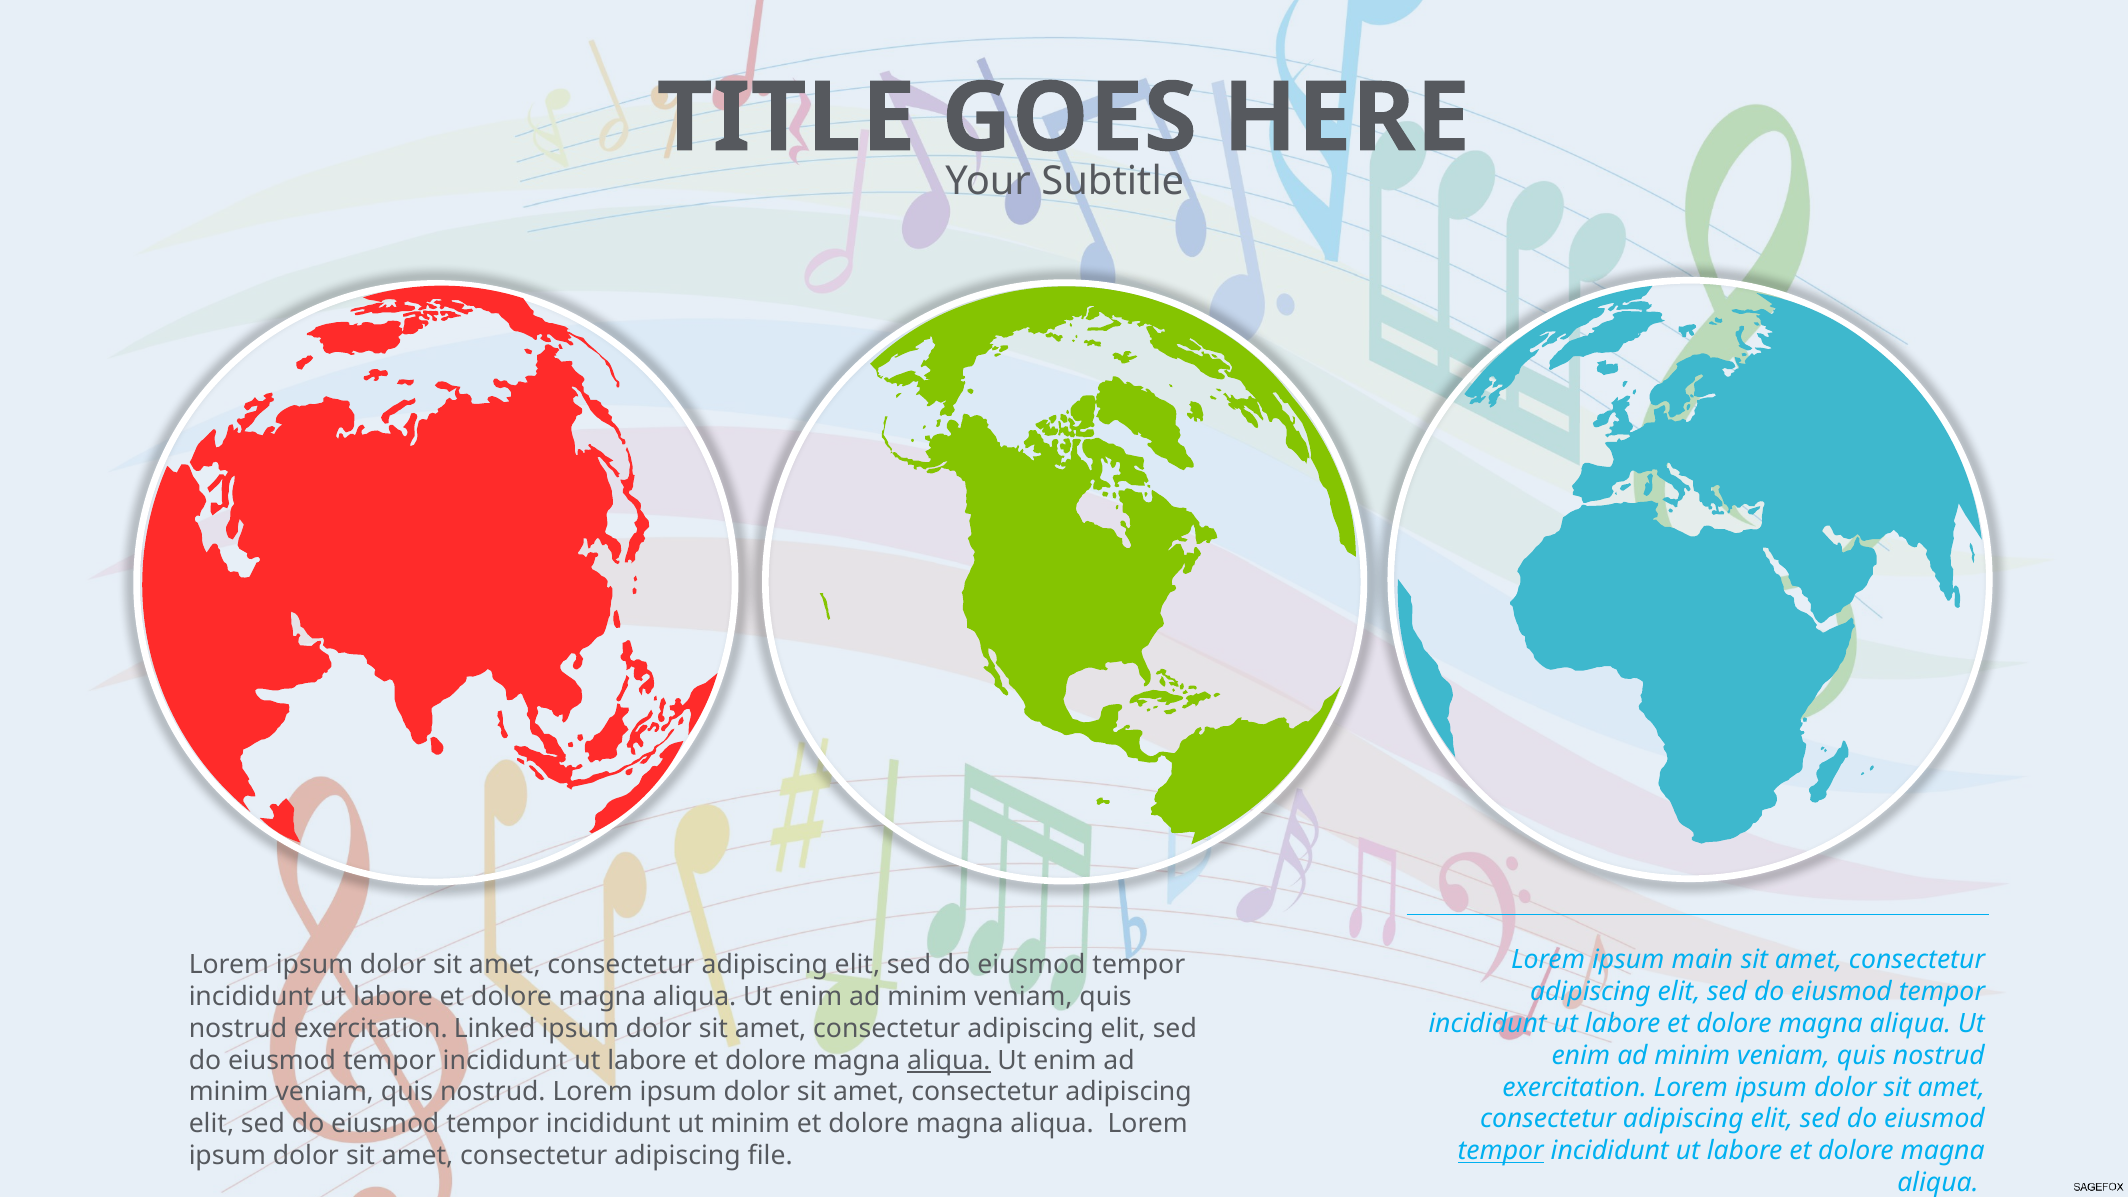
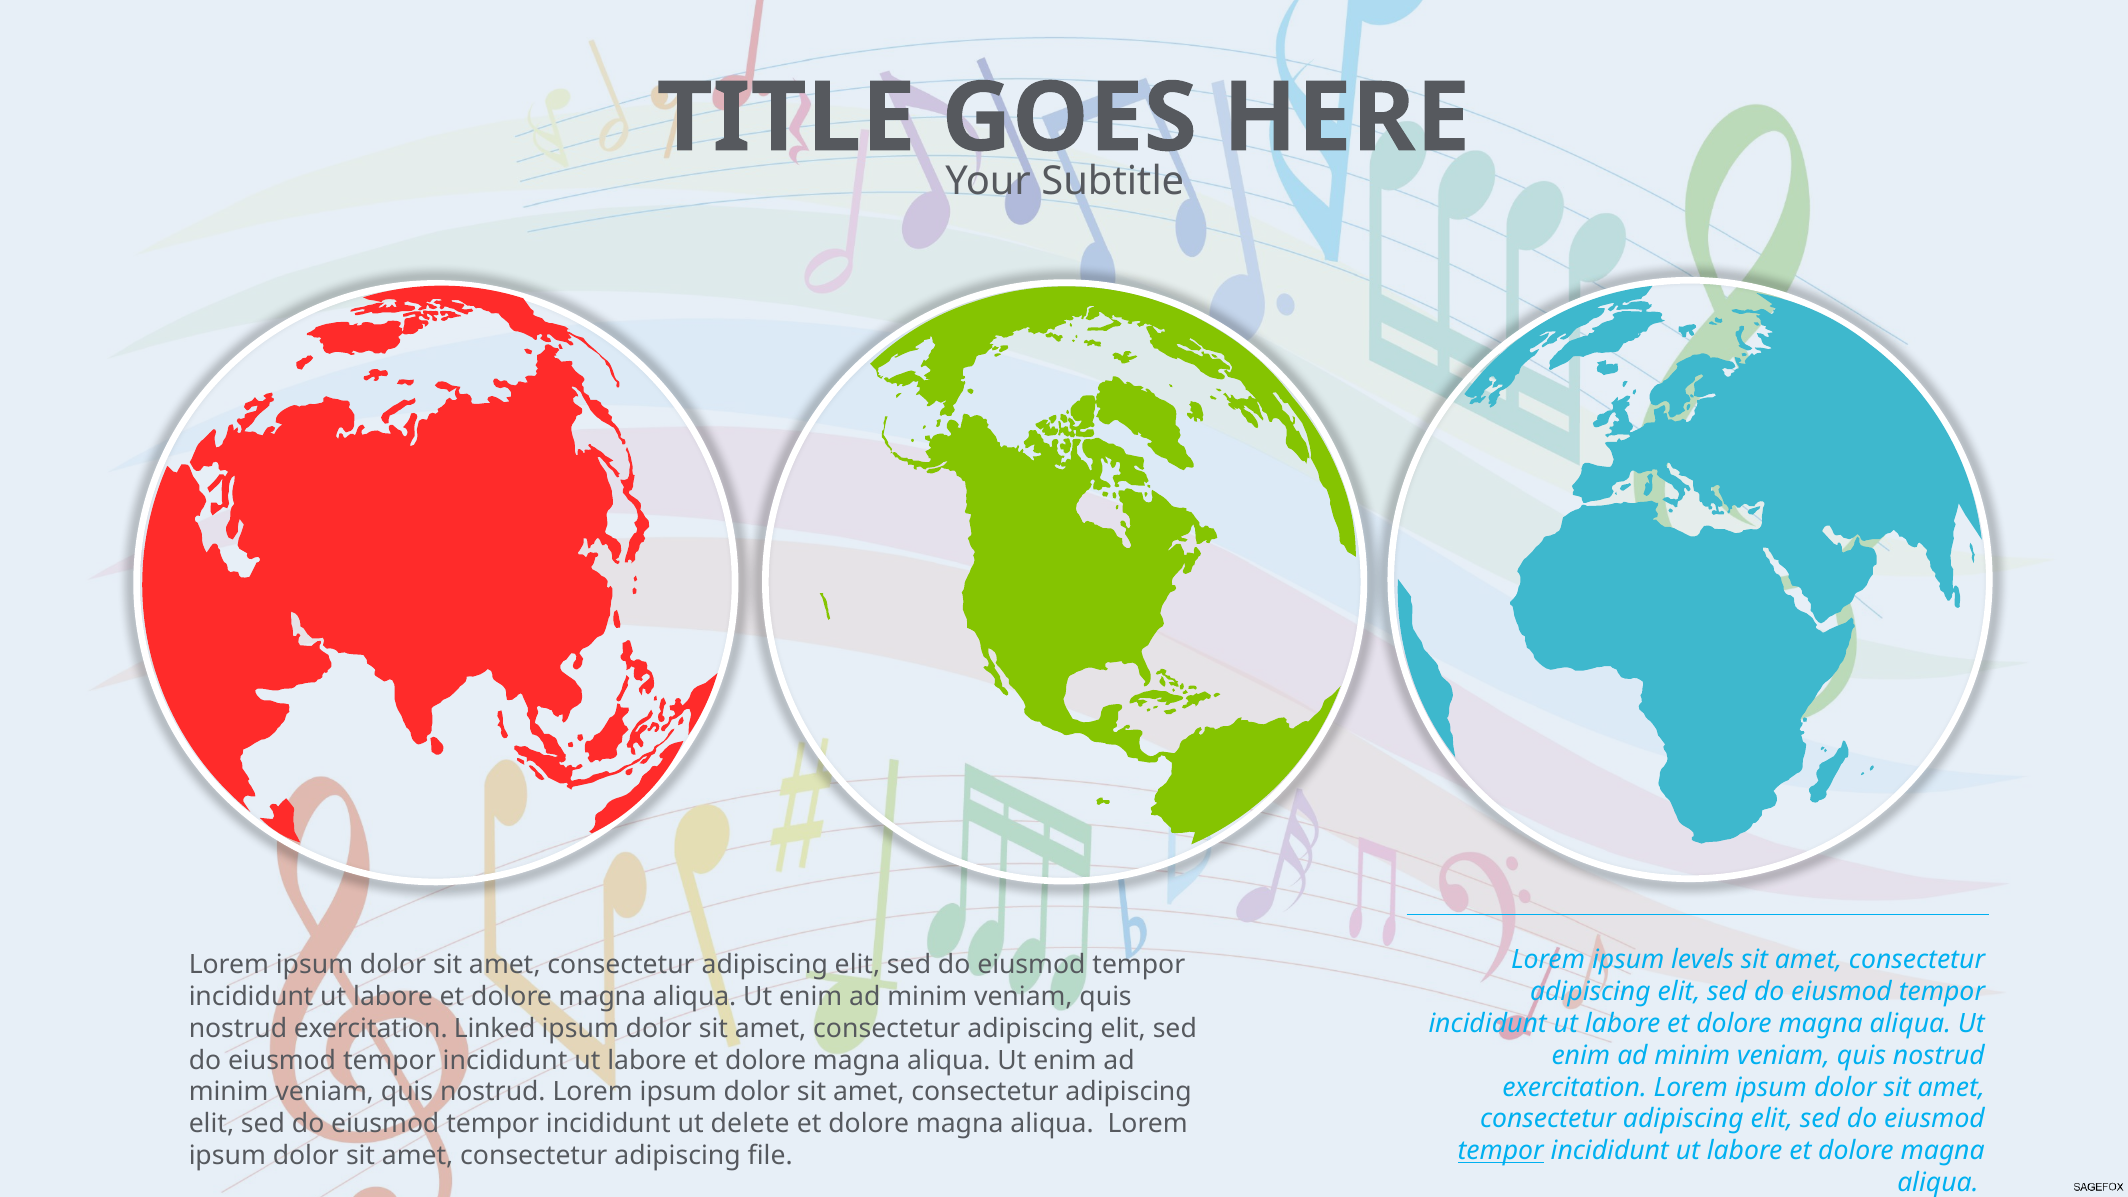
main: main -> levels
aliqua at (949, 1060) underline: present -> none
ut minim: minim -> delete
